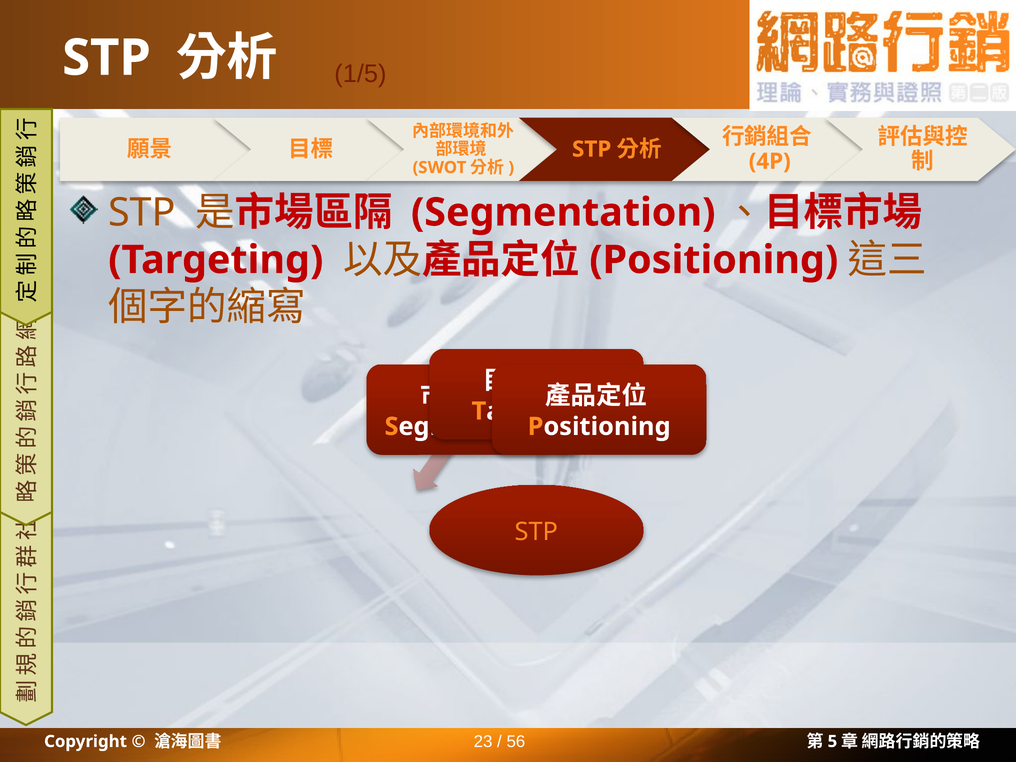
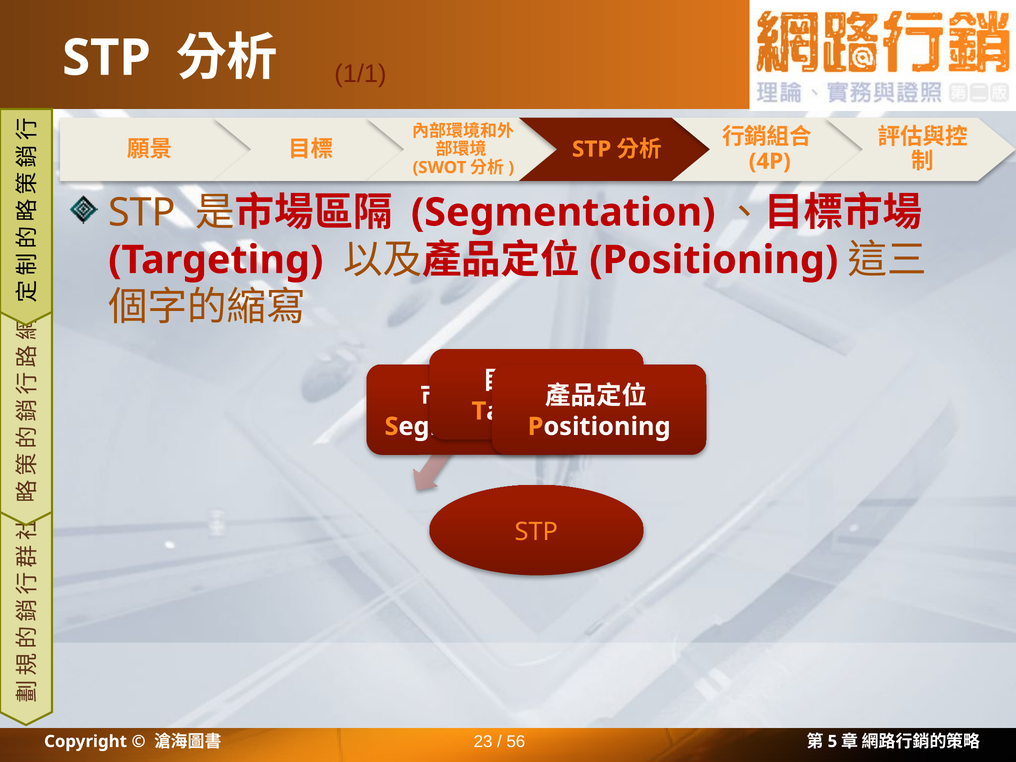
1/5: 1/5 -> 1/1
